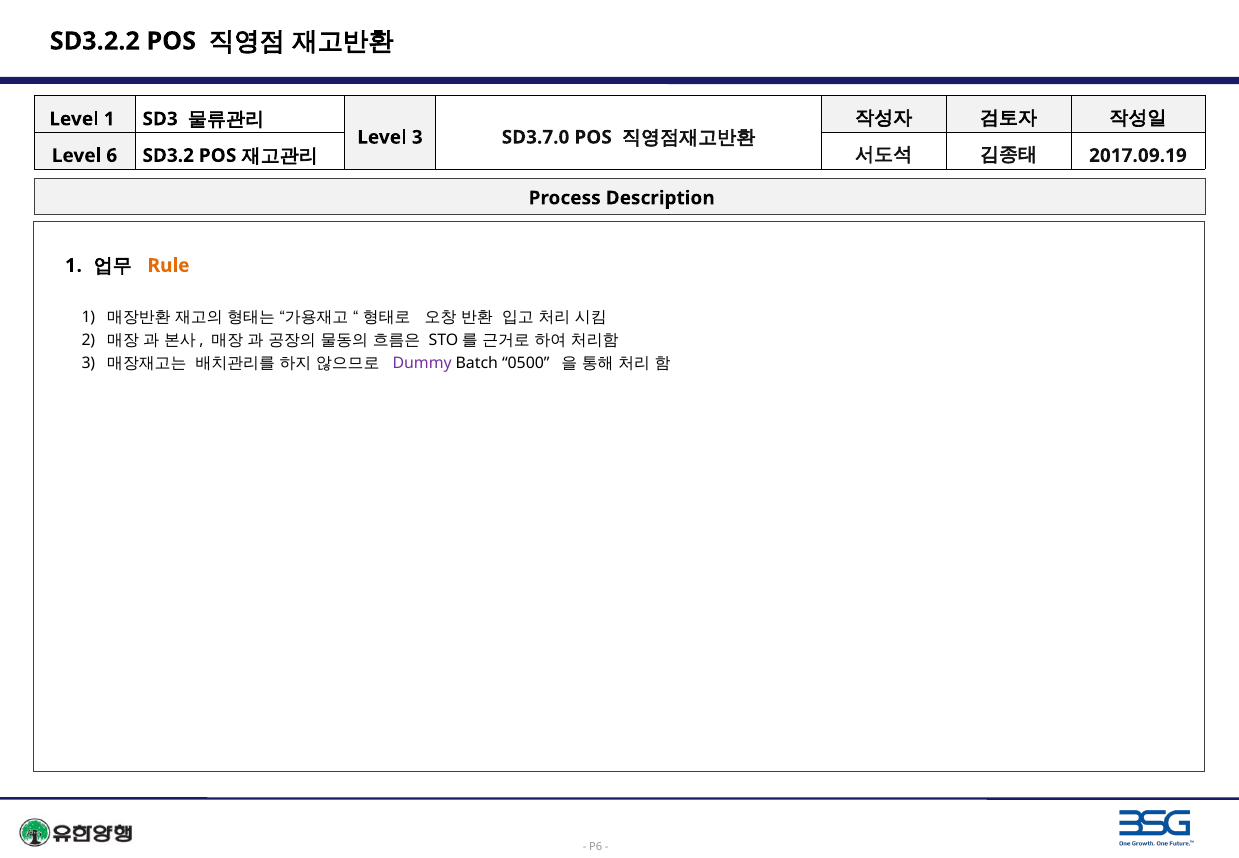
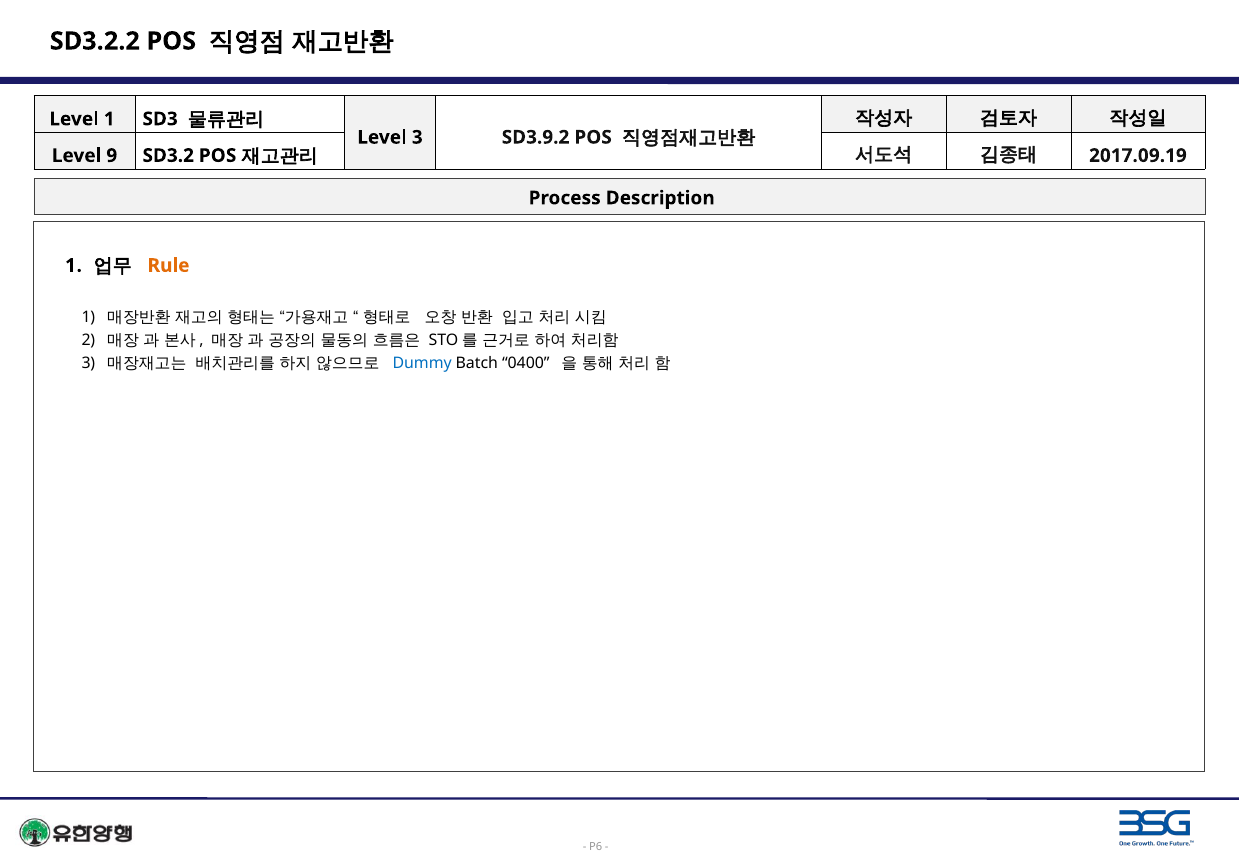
SD3.7.0: SD3.7.0 -> SD3.9.2
6: 6 -> 9
Dummy colour: purple -> blue
0500: 0500 -> 0400
